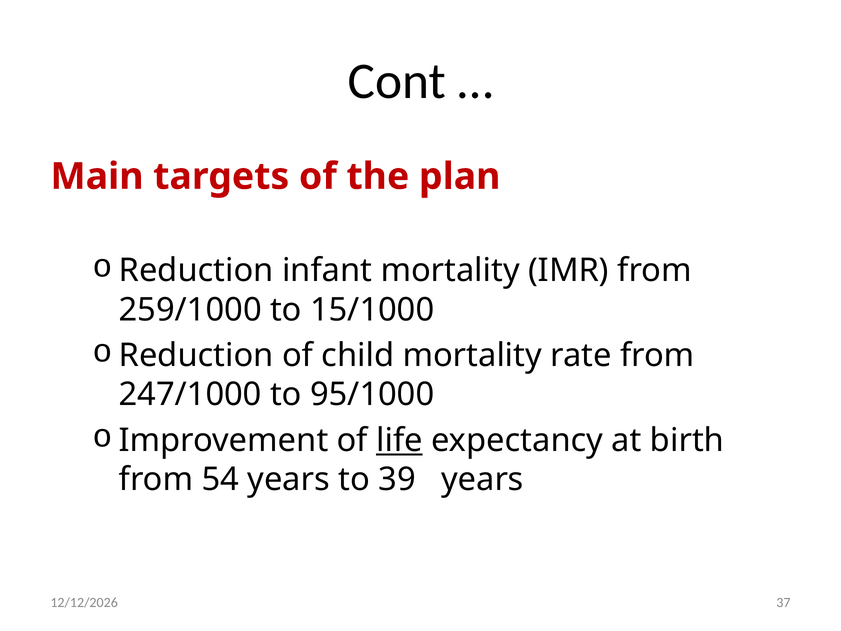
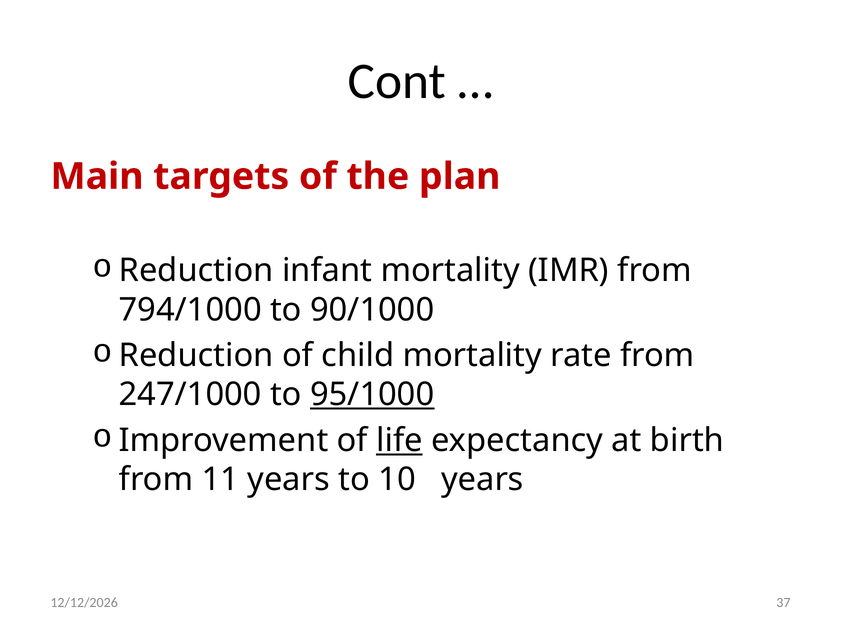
259/1000: 259/1000 -> 794/1000
15/1000: 15/1000 -> 90/1000
95/1000 underline: none -> present
54: 54 -> 11
39: 39 -> 10
